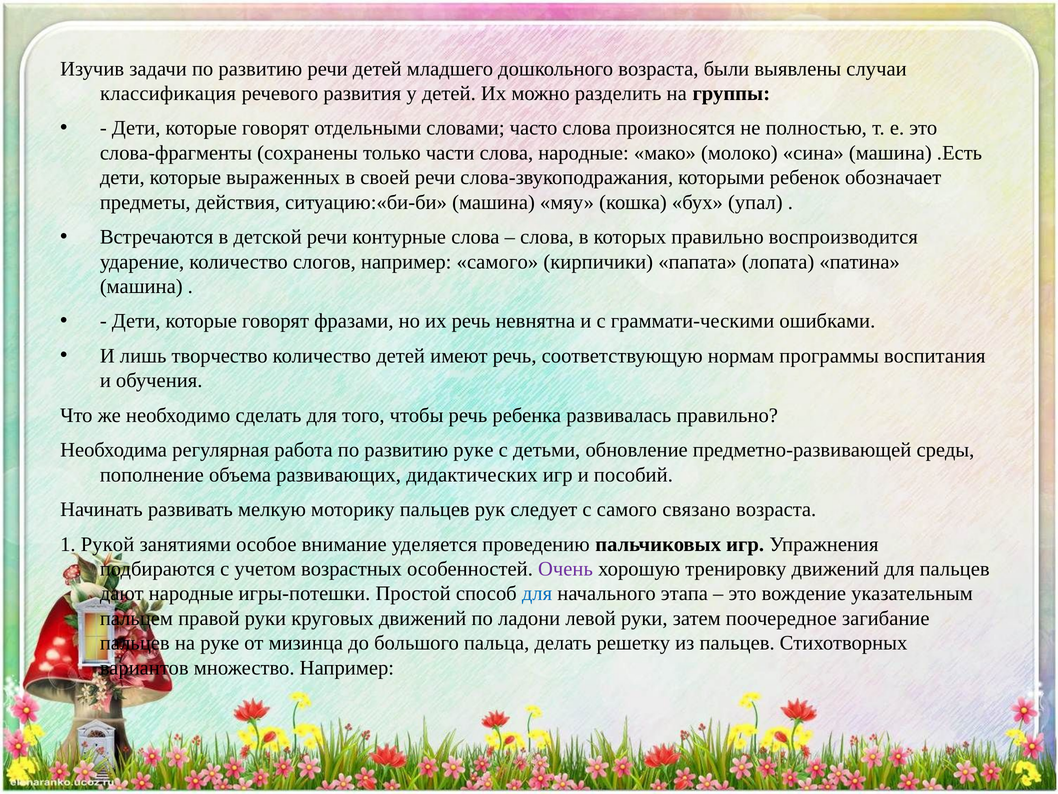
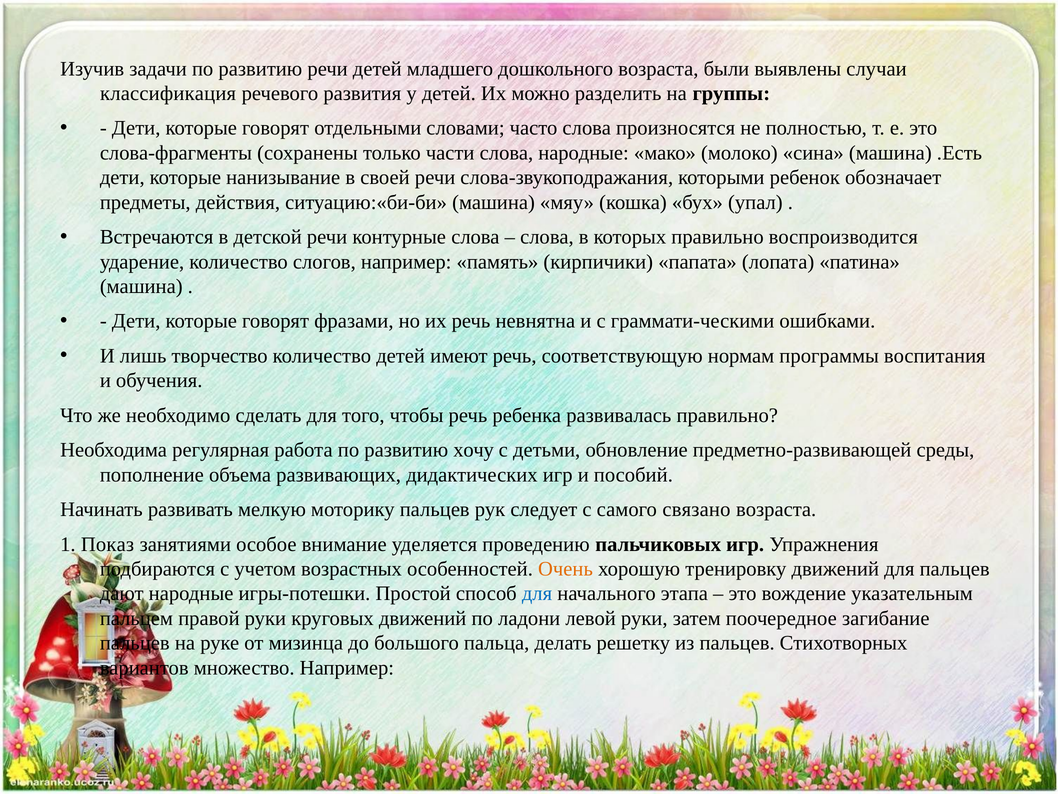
выраженных: выраженных -> нанизывание
например самого: самого -> память
развитию руке: руке -> хочу
Рукой: Рукой -> Показ
Очень colour: purple -> orange
